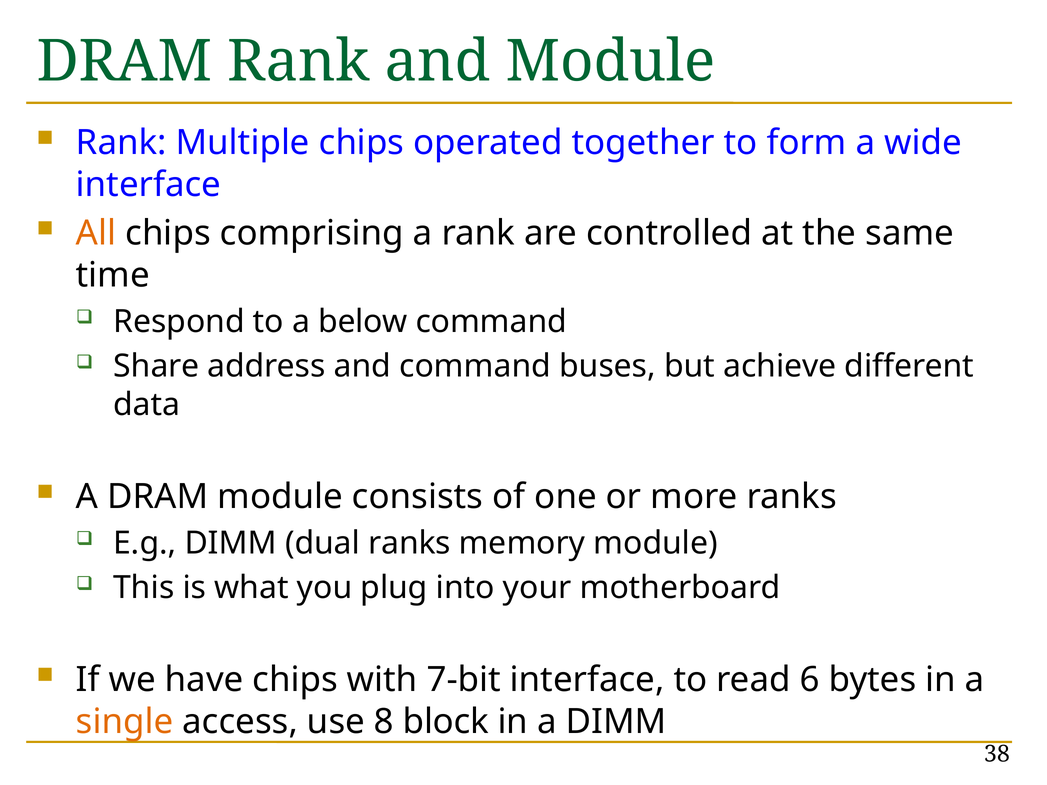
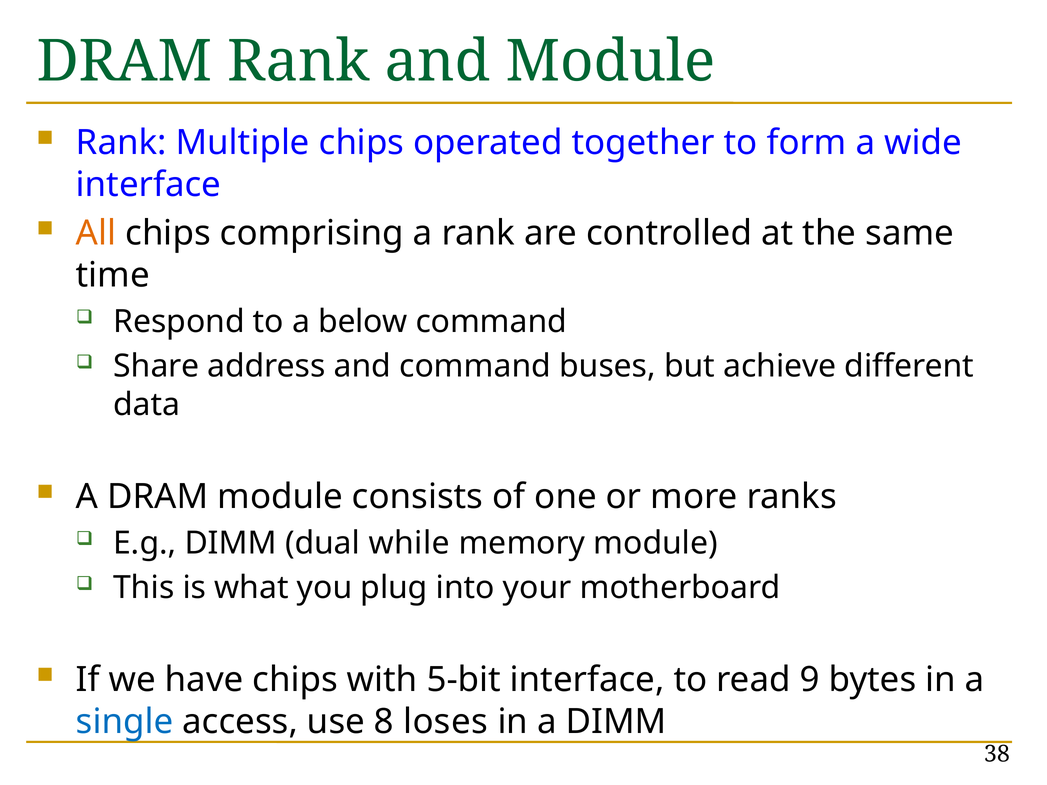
dual ranks: ranks -> while
7-bit: 7-bit -> 5-bit
6: 6 -> 9
single colour: orange -> blue
block: block -> loses
